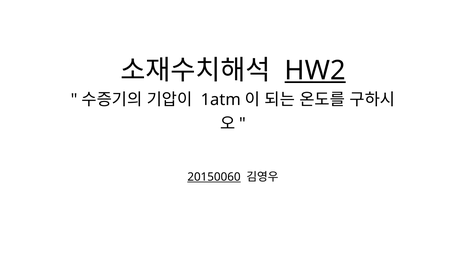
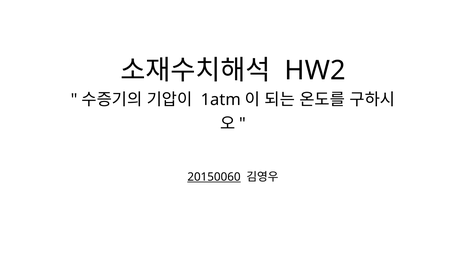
HW2 underline: present -> none
